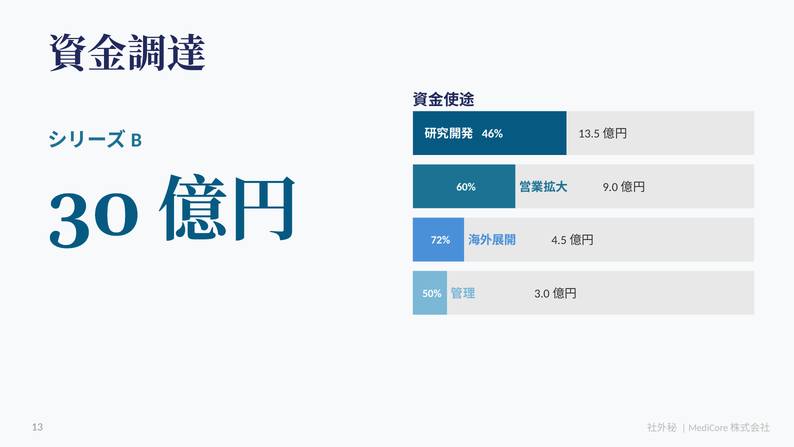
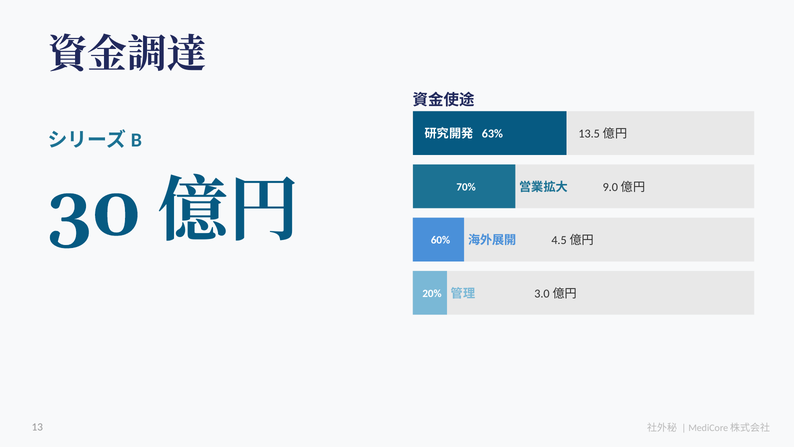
46%: 46% -> 63%
60%: 60% -> 70%
72%: 72% -> 60%
50%: 50% -> 20%
